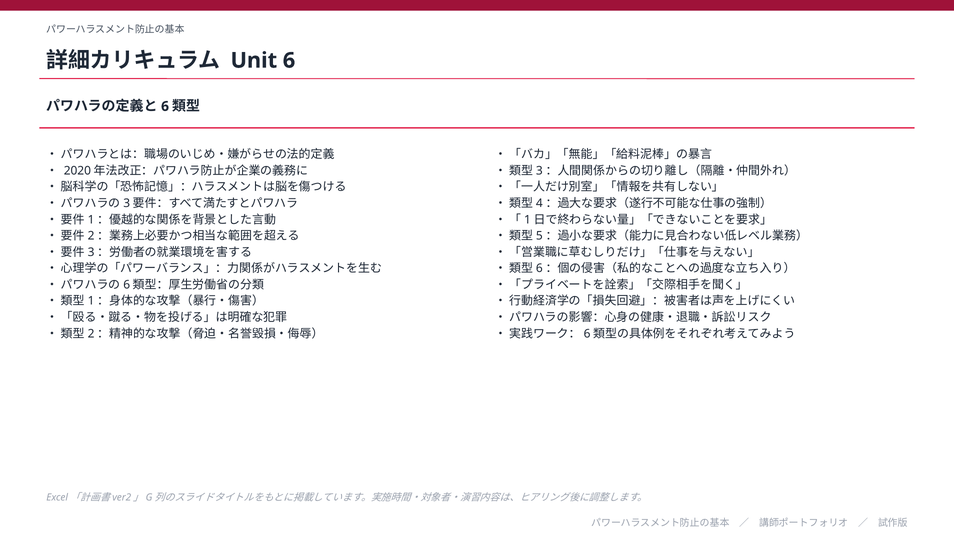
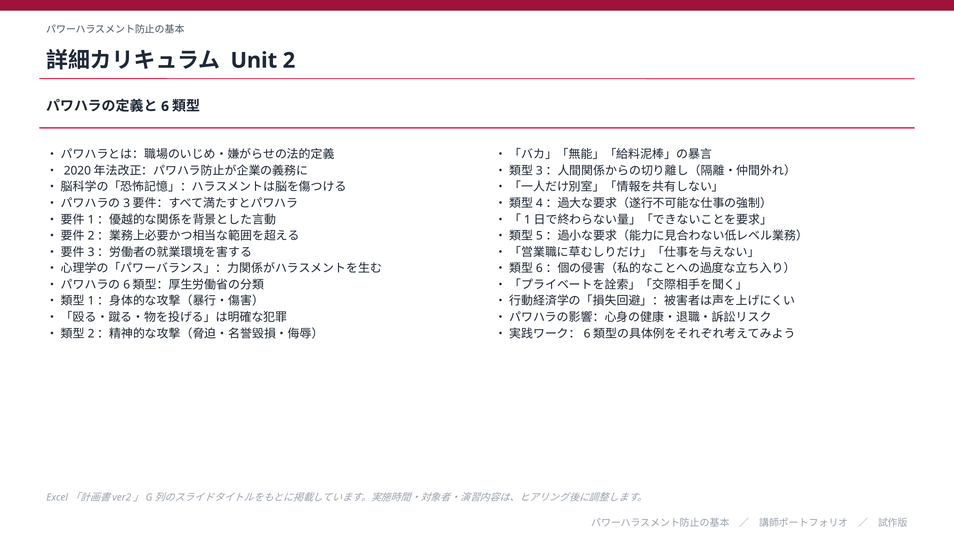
Unit 6: 6 -> 2
